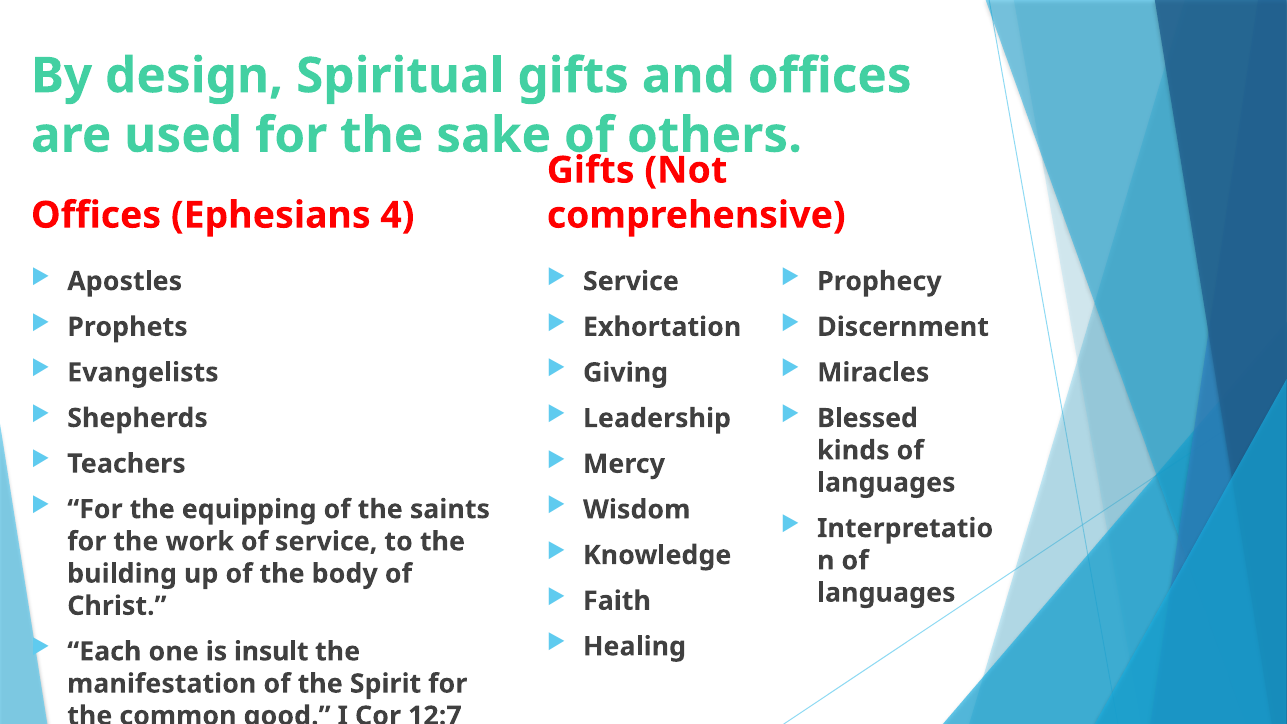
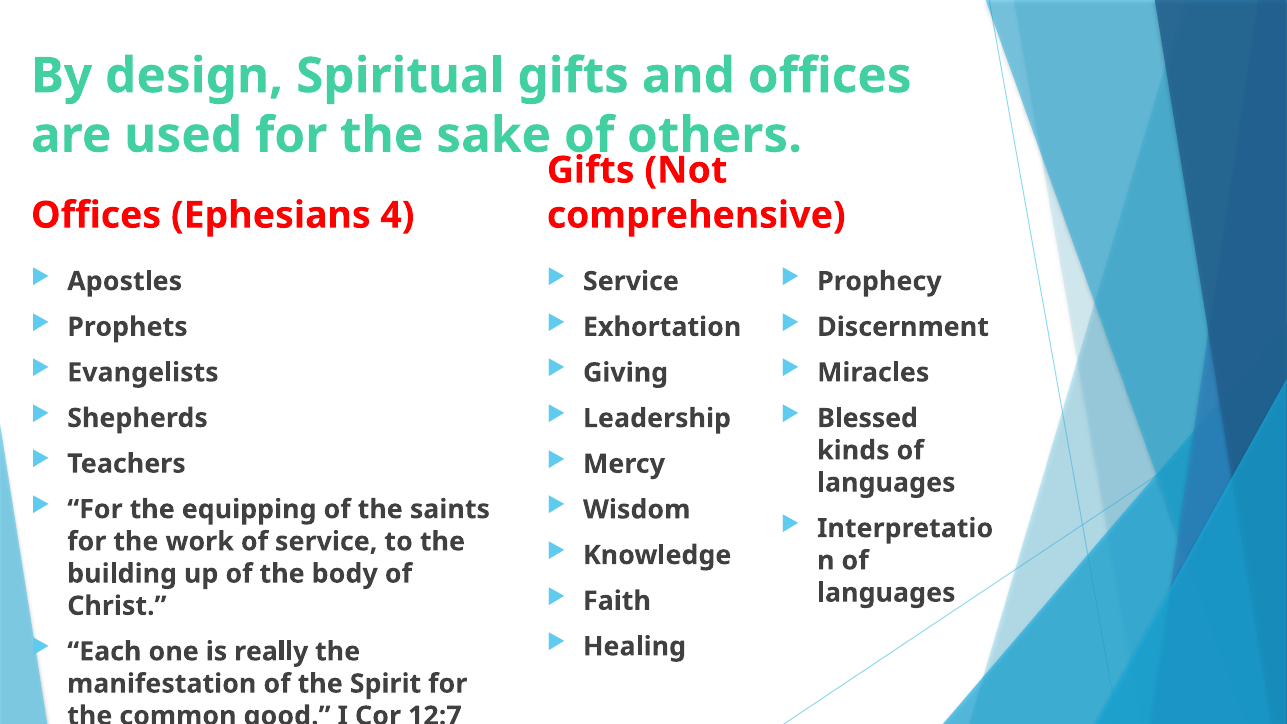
insult: insult -> really
